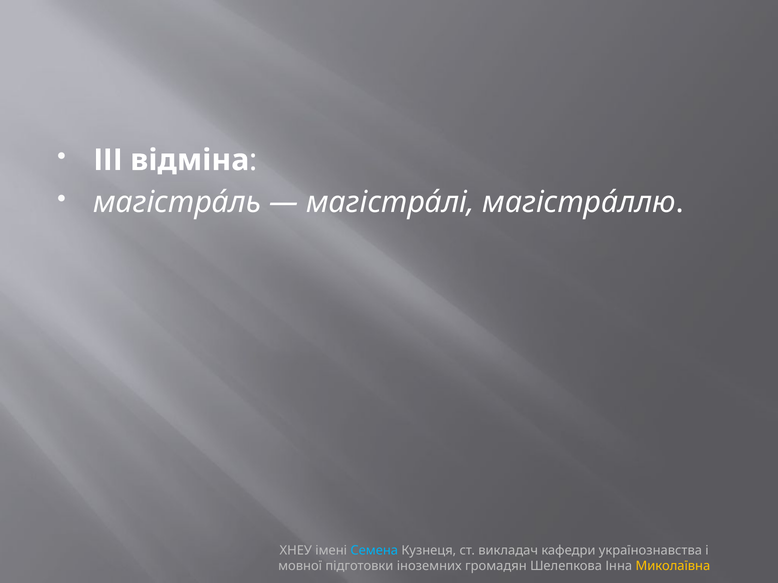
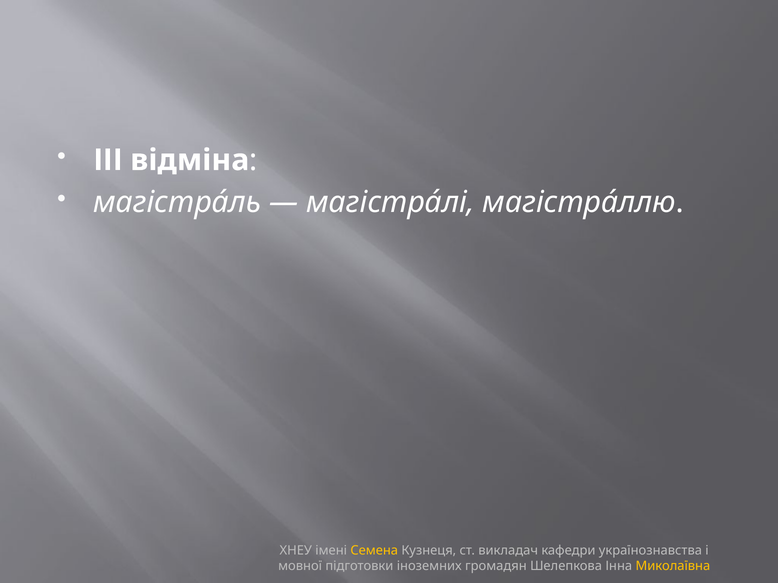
Семена colour: light blue -> yellow
